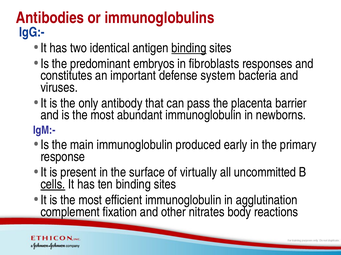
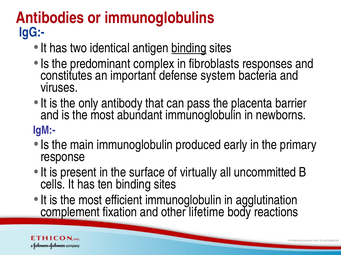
embryos: embryos -> complex
cells underline: present -> none
nitrates: nitrates -> lifetime
